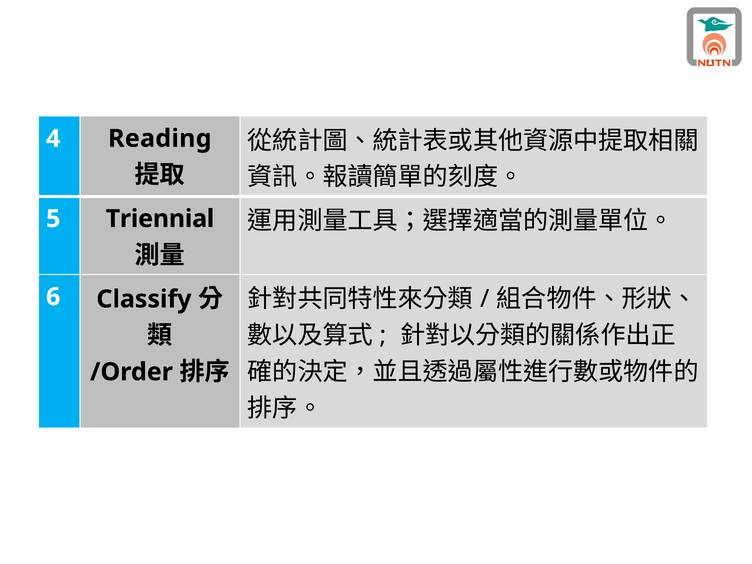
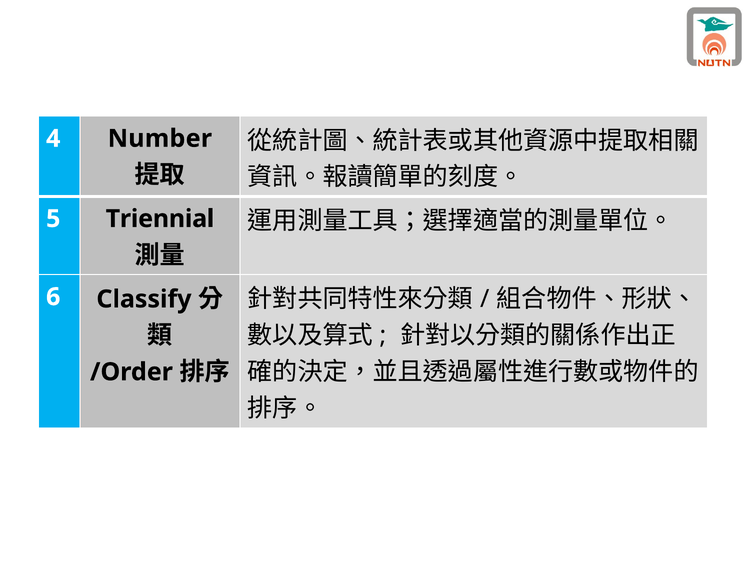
Reading: Reading -> Number
